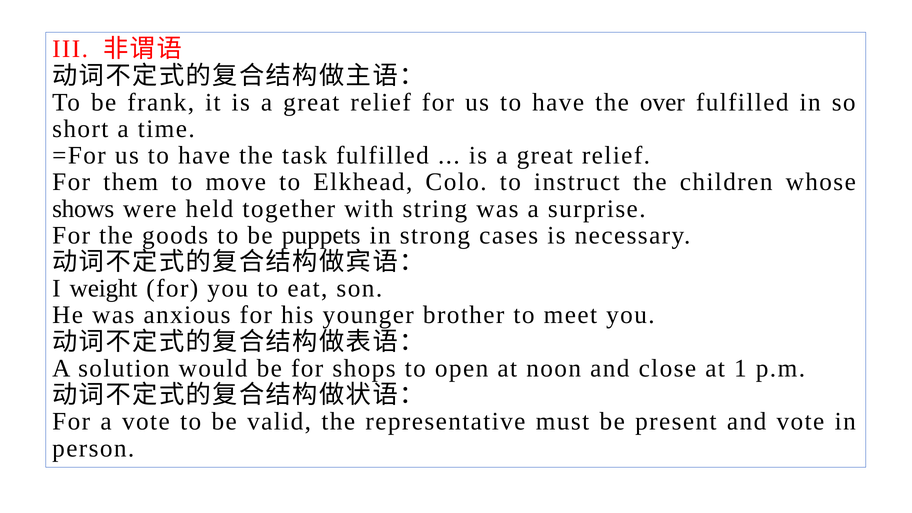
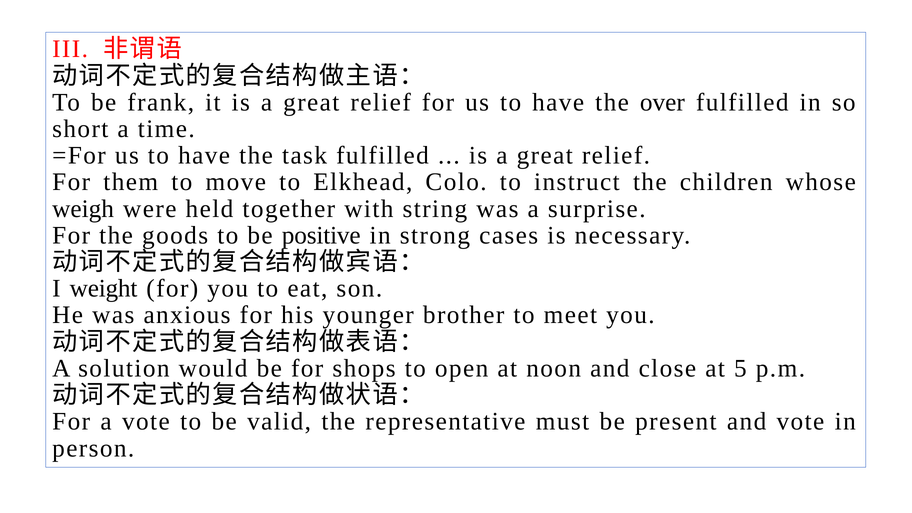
shows: shows -> weigh
puppets: puppets -> positive
1: 1 -> 5
